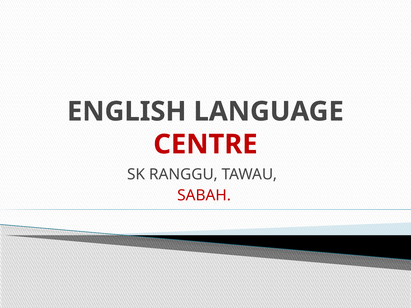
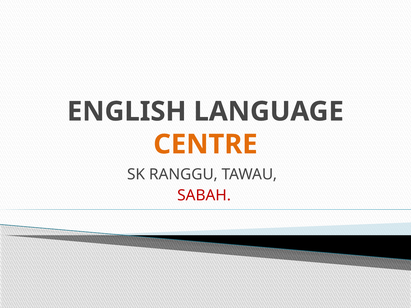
CENTRE colour: red -> orange
